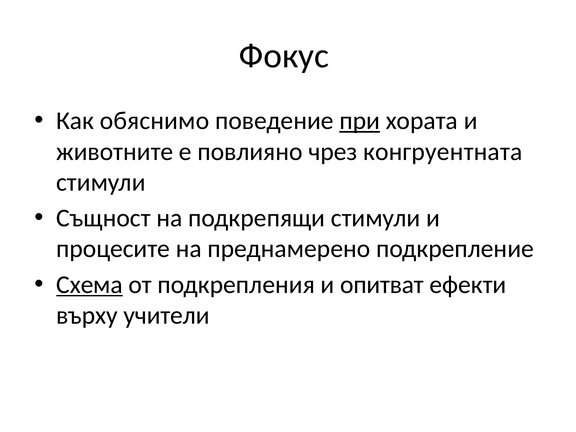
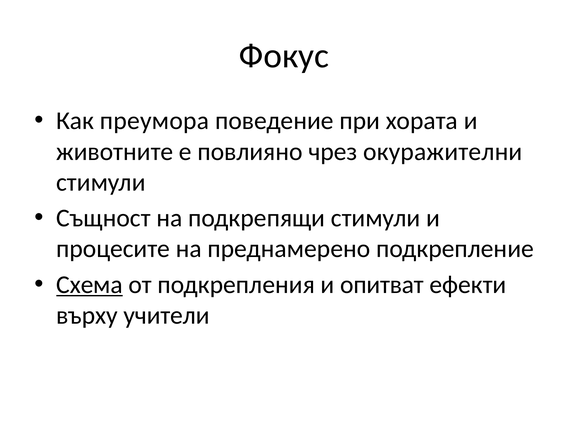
обяснимо: обяснимо -> преумора
при underline: present -> none
конгруентната: конгруентната -> окуражителни
